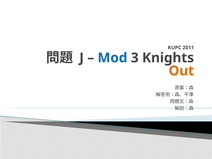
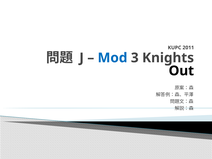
Out colour: orange -> black
